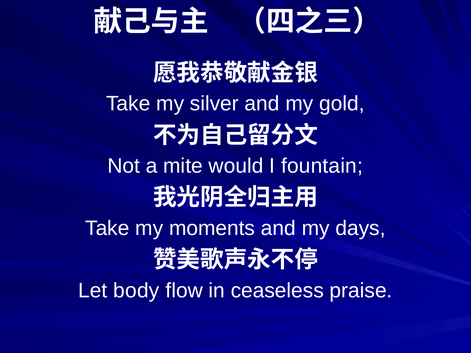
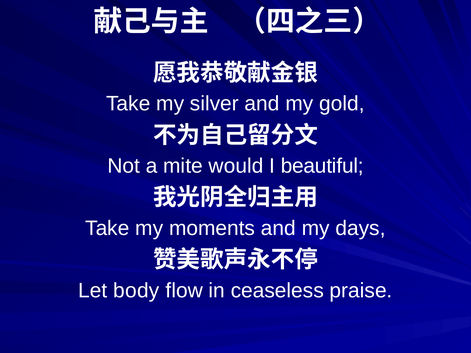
fountain: fountain -> beautiful
